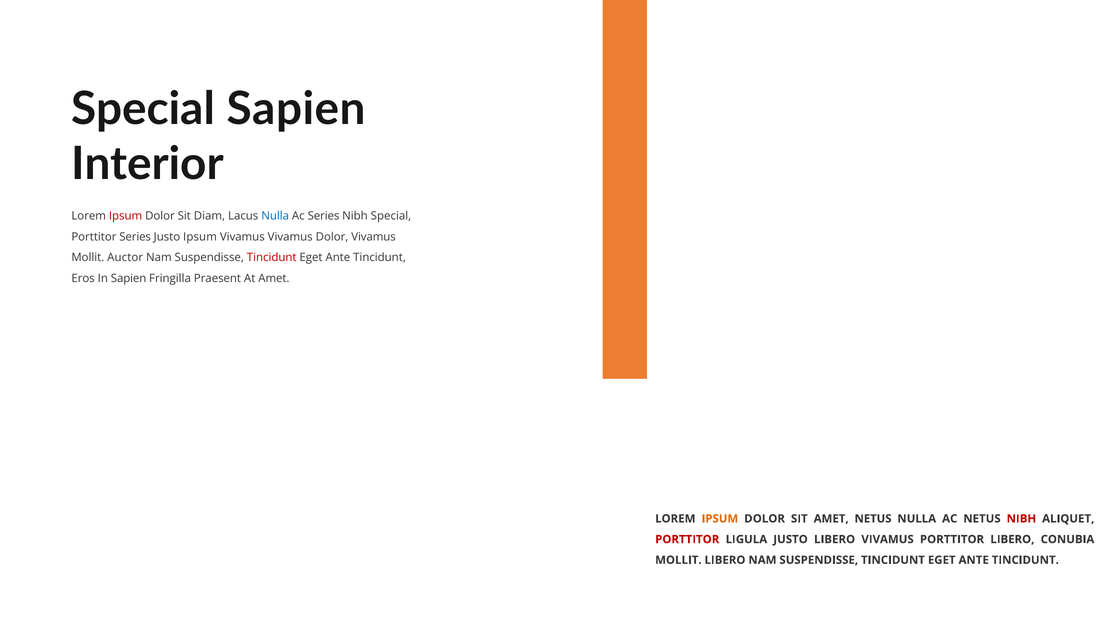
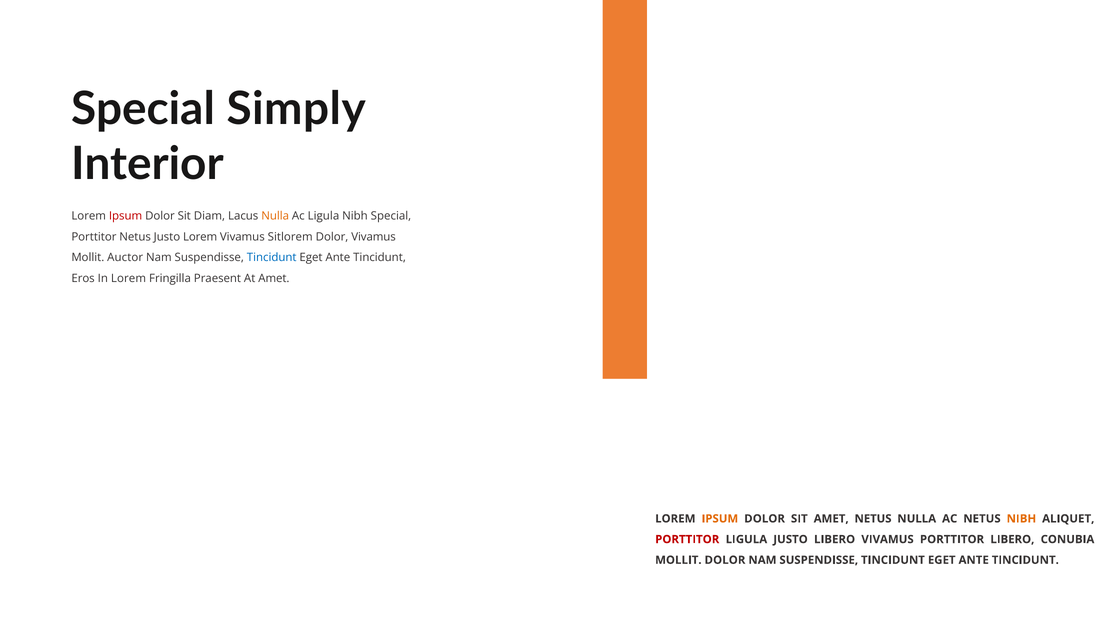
Special Sapien: Sapien -> Simply
Nulla at (275, 216) colour: blue -> orange
Ac Series: Series -> Ligula
Porttitor Series: Series -> Netus
Justo Ipsum: Ipsum -> Lorem
Vivamus Vivamus: Vivamus -> Sitlorem
Tincidunt at (272, 257) colour: red -> blue
In Sapien: Sapien -> Lorem
NIBH at (1021, 519) colour: red -> orange
MOLLIT LIBERO: LIBERO -> DOLOR
